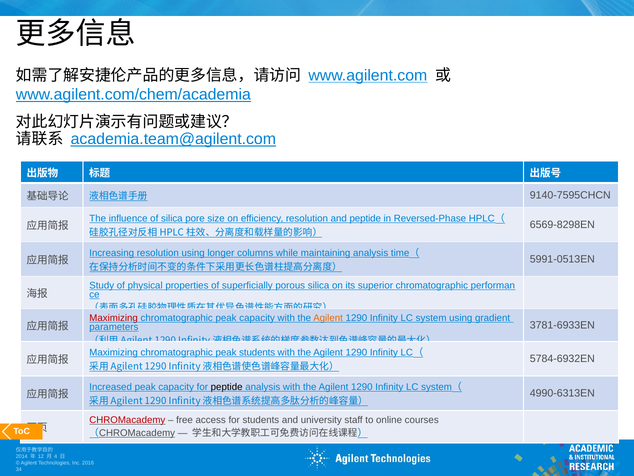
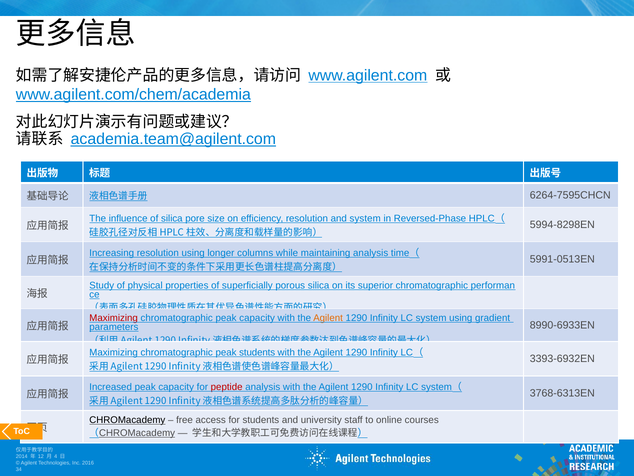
9140-7595CHCN: 9140-7595CHCN -> 6264-7595CHCN
and peptide: peptide -> system
6569-8298EN: 6569-8298EN -> 5994-8298EN
3781-6933EN: 3781-6933EN -> 8990-6933EN
5784-6932EN: 5784-6932EN -> 3393-6932EN
peptide at (227, 387) colour: black -> red
4990-6313EN: 4990-6313EN -> 3768-6313EN
CHROMacademy colour: red -> black
